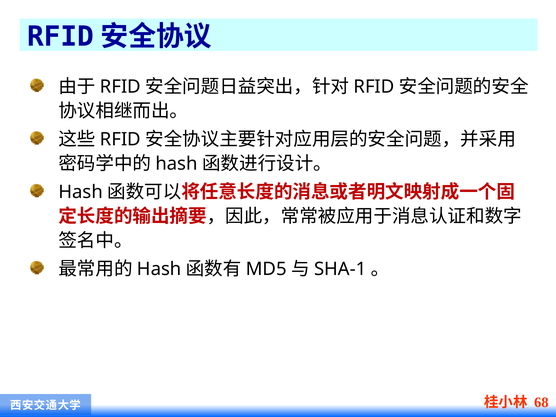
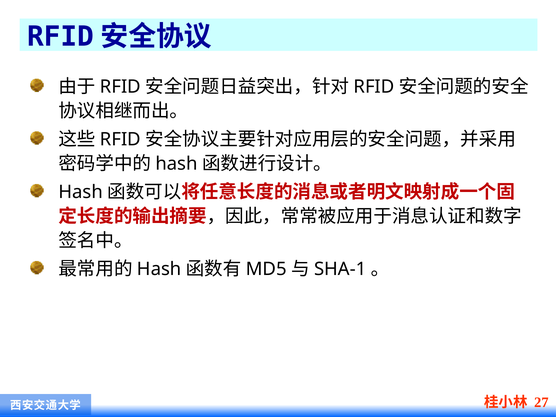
68: 68 -> 27
